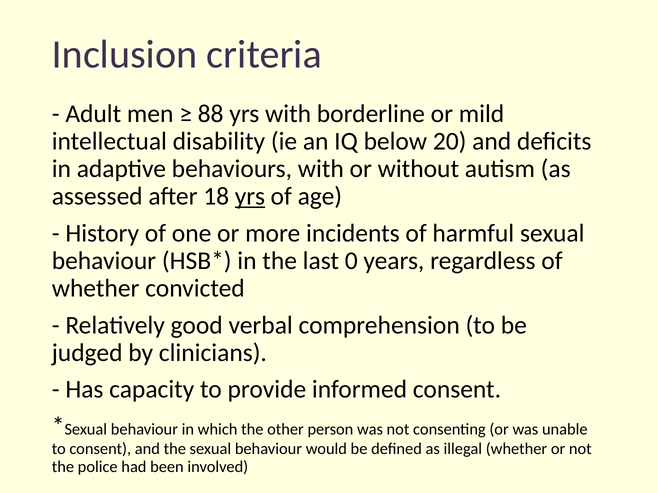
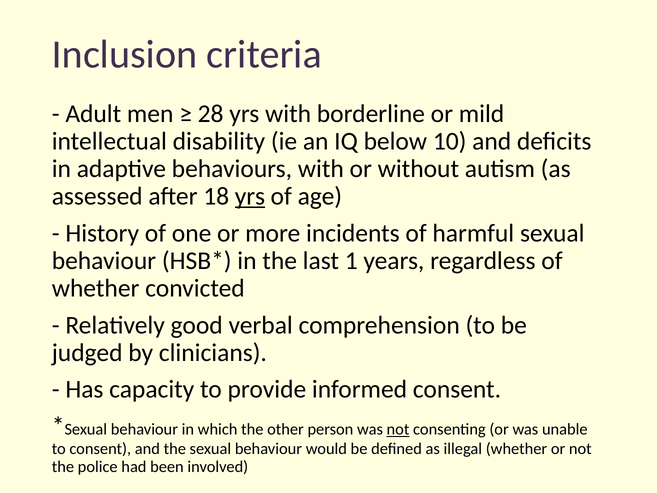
88: 88 -> 28
20: 20 -> 10
0: 0 -> 1
not at (398, 429) underline: none -> present
